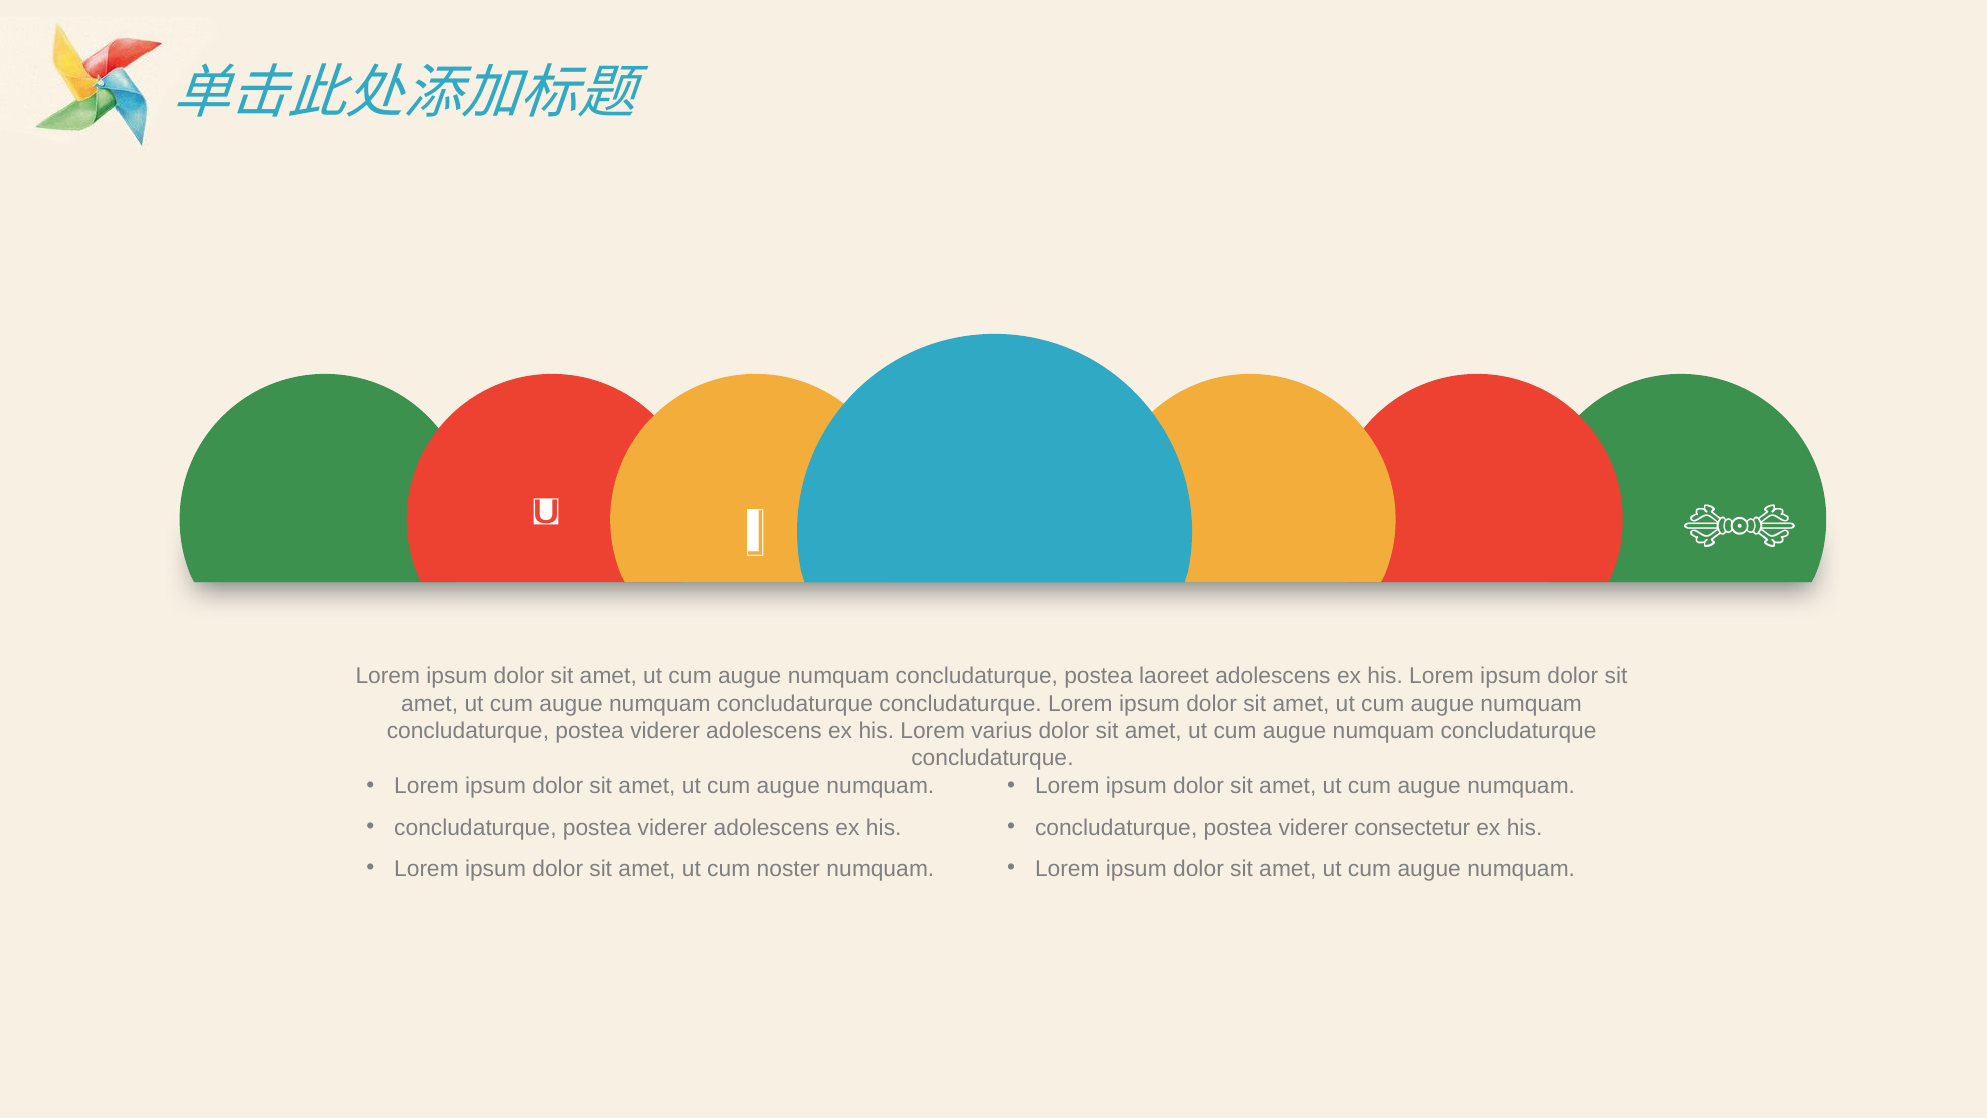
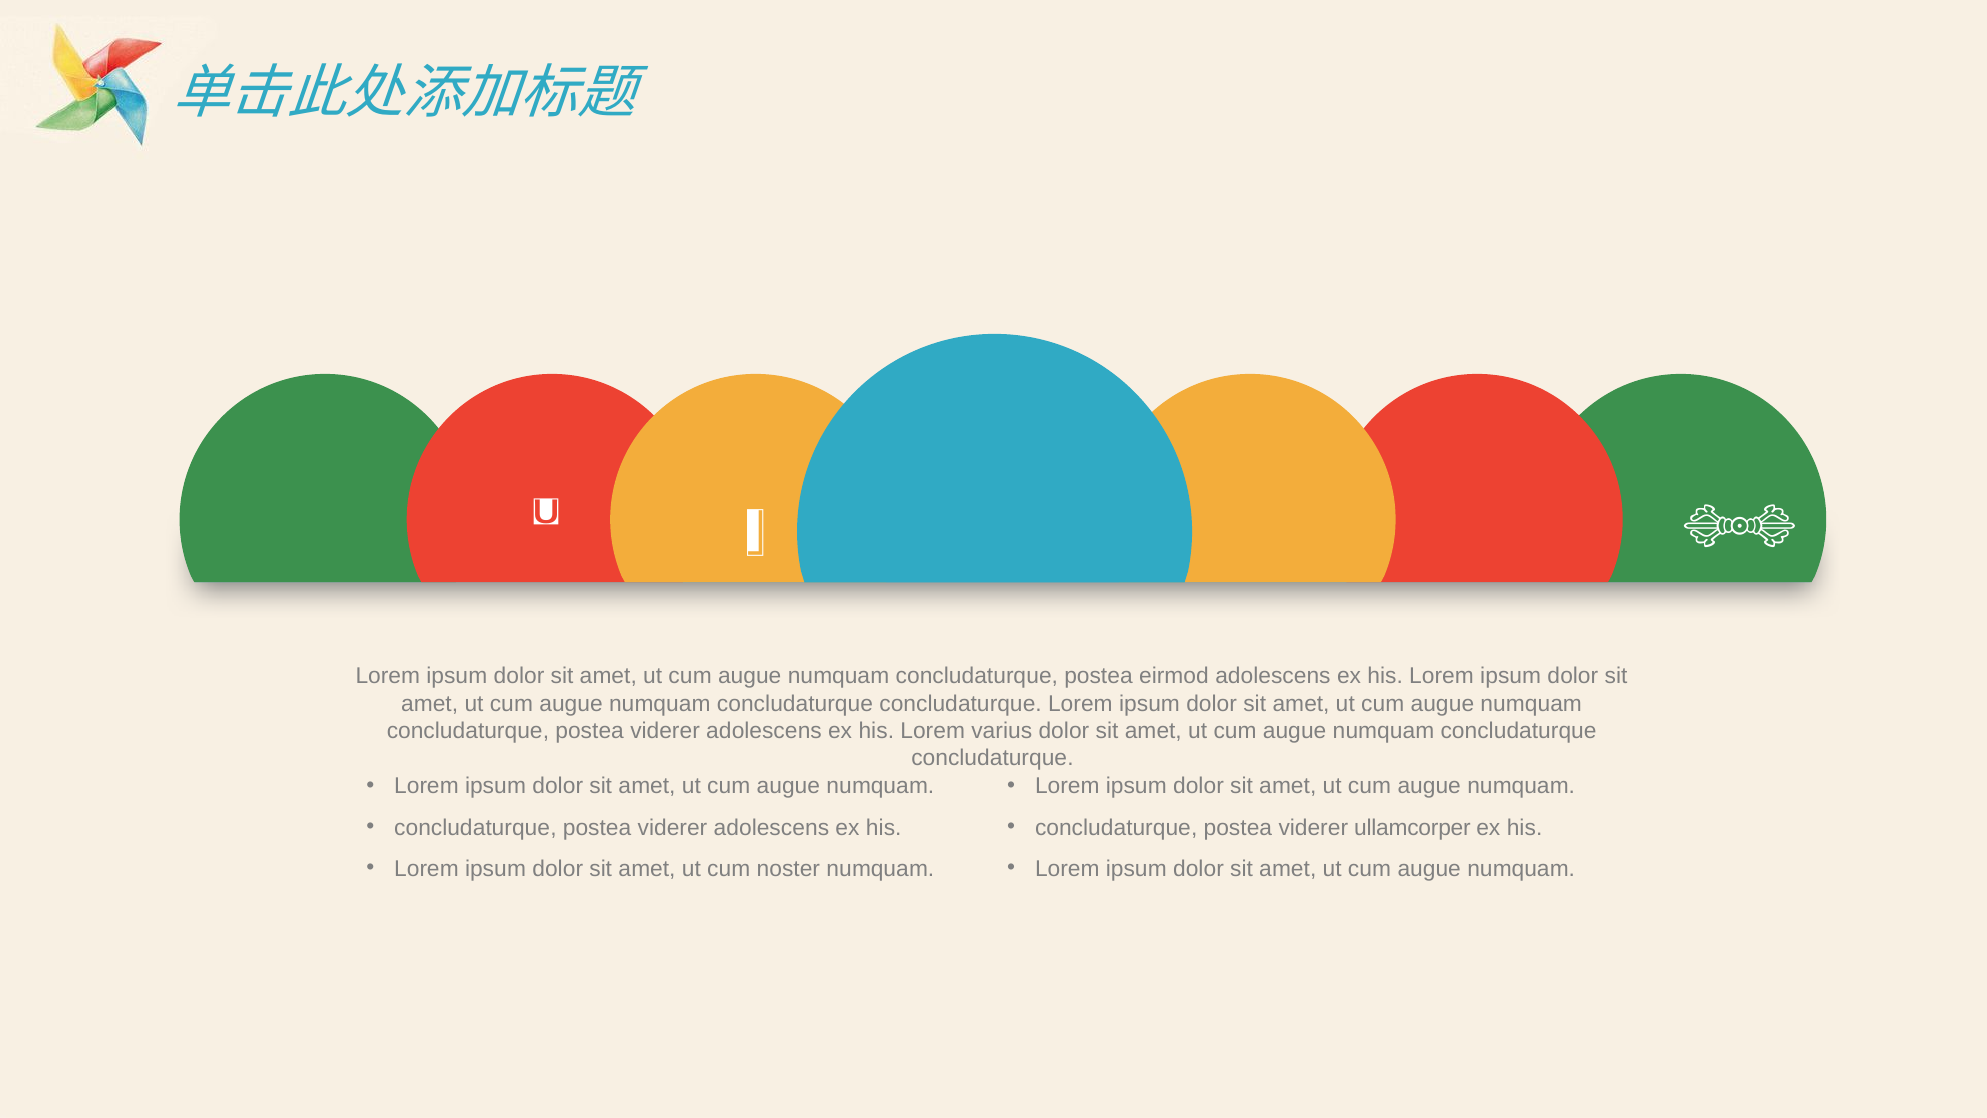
laoreet: laoreet -> eirmod
consectetur: consectetur -> ullamcorper
